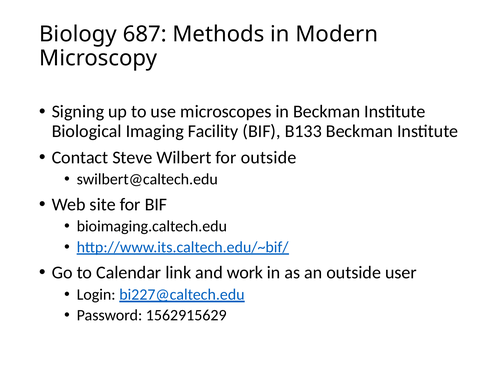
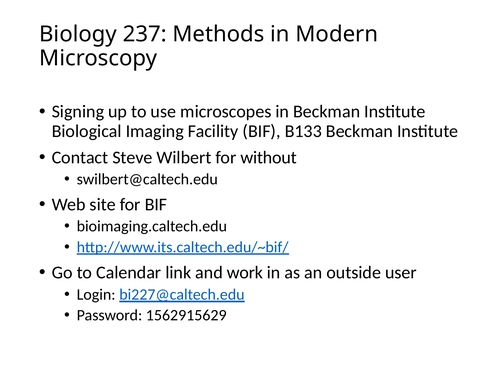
687: 687 -> 237
for outside: outside -> without
